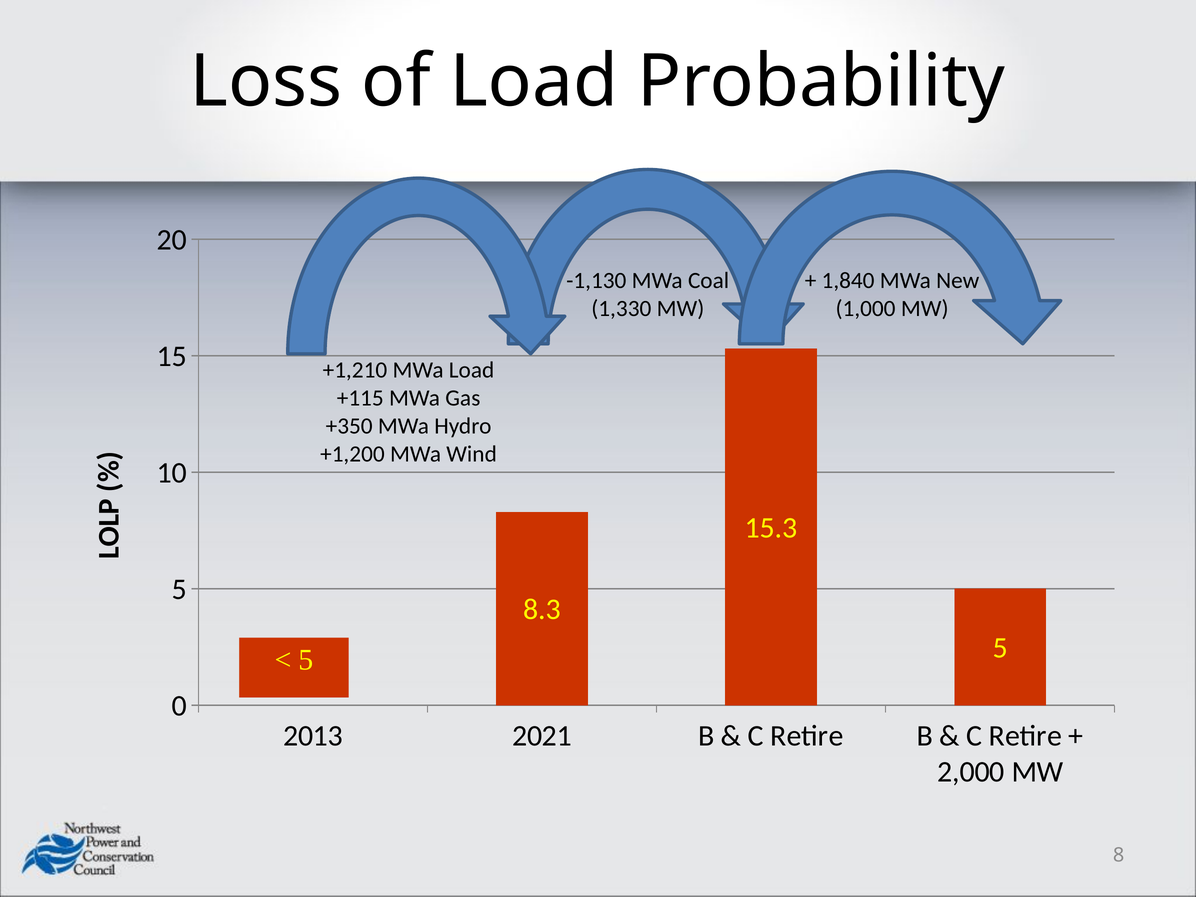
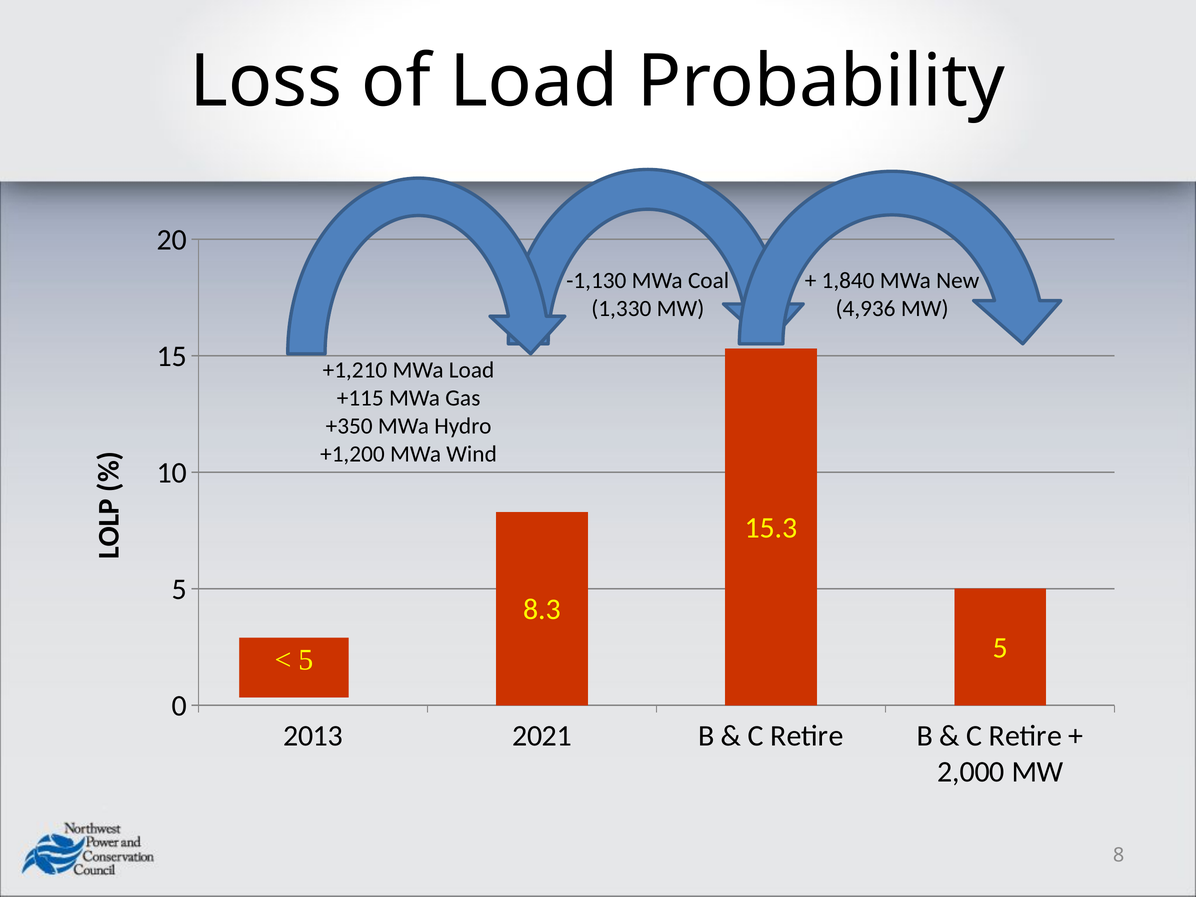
1,000: 1,000 -> 4,936
